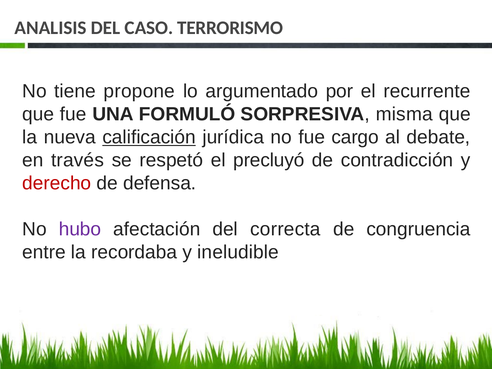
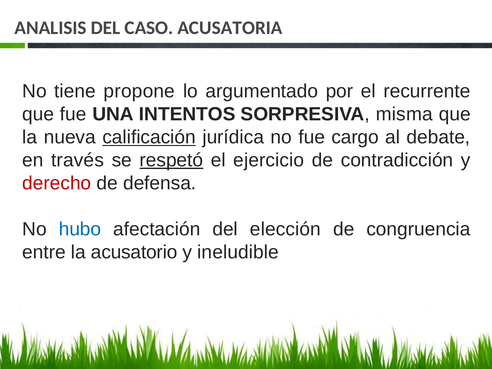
TERRORISMO: TERRORISMO -> ACUSATORIA
FORMULÓ: FORMULÓ -> INTENTOS
respetó underline: none -> present
precluyó: precluyó -> ejercicio
hubo colour: purple -> blue
correcta: correcta -> elección
recordaba: recordaba -> acusatorio
